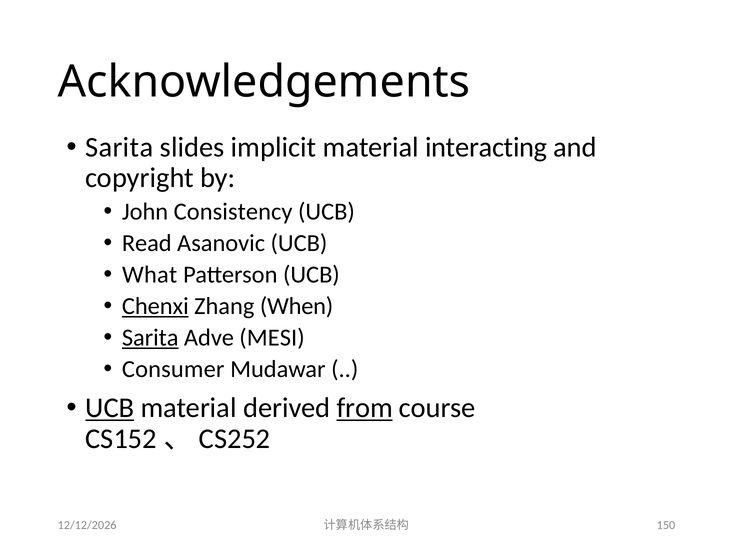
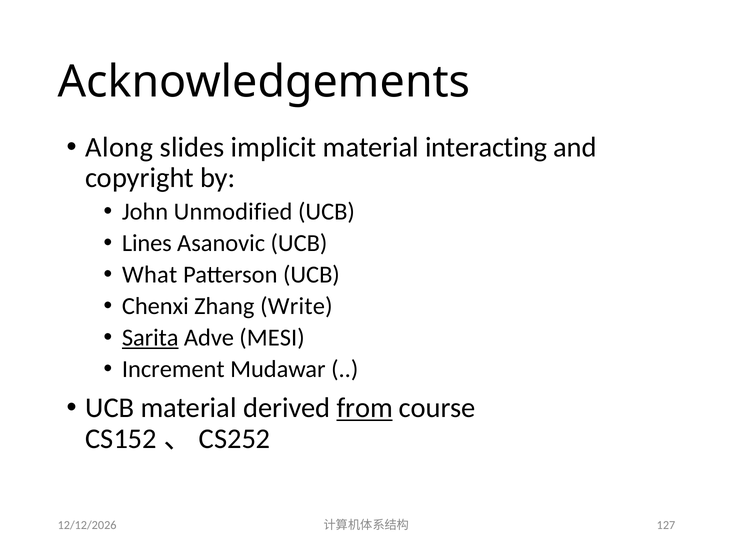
Sarita at (119, 147): Sarita -> Along
Consistency: Consistency -> Unmodified
Read: Read -> Lines
Chenxi underline: present -> none
When: When -> Write
Consumer: Consumer -> Increment
UCB at (110, 408) underline: present -> none
150: 150 -> 127
